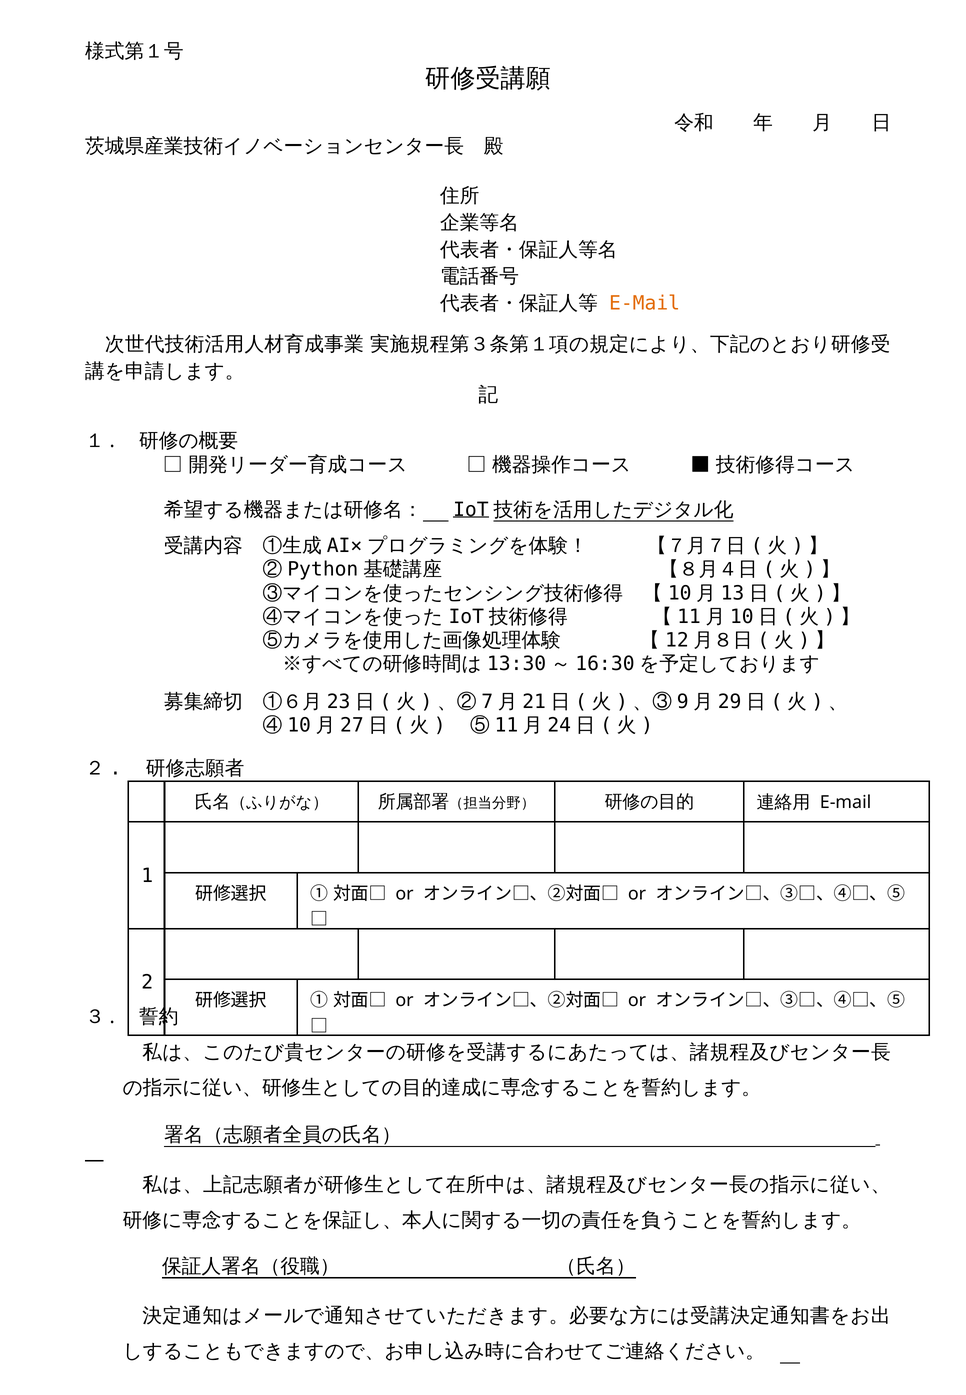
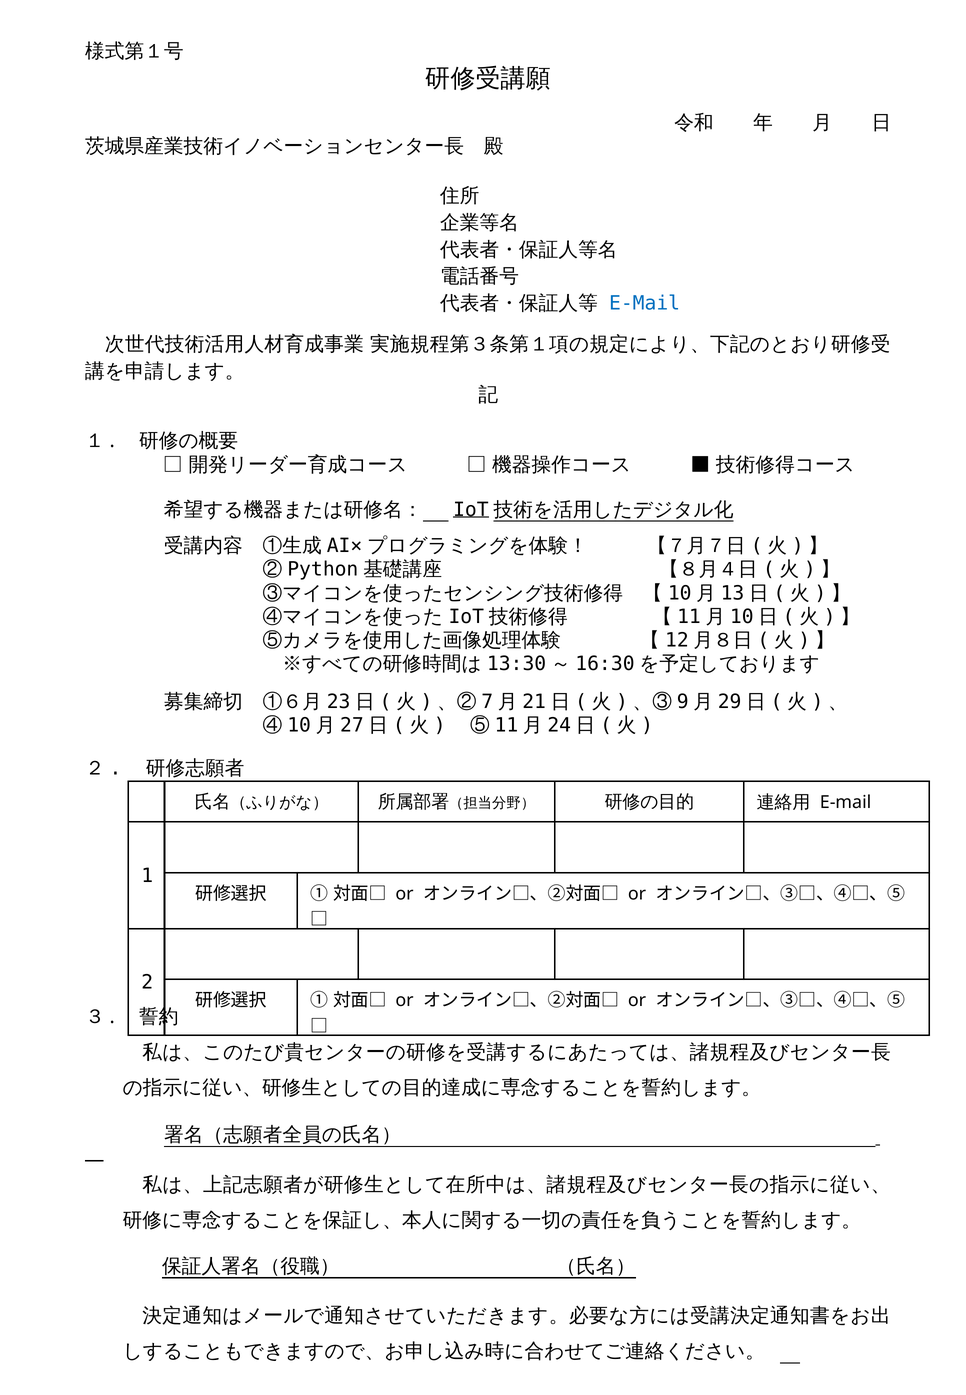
E-Mail at (645, 303) colour: orange -> blue
